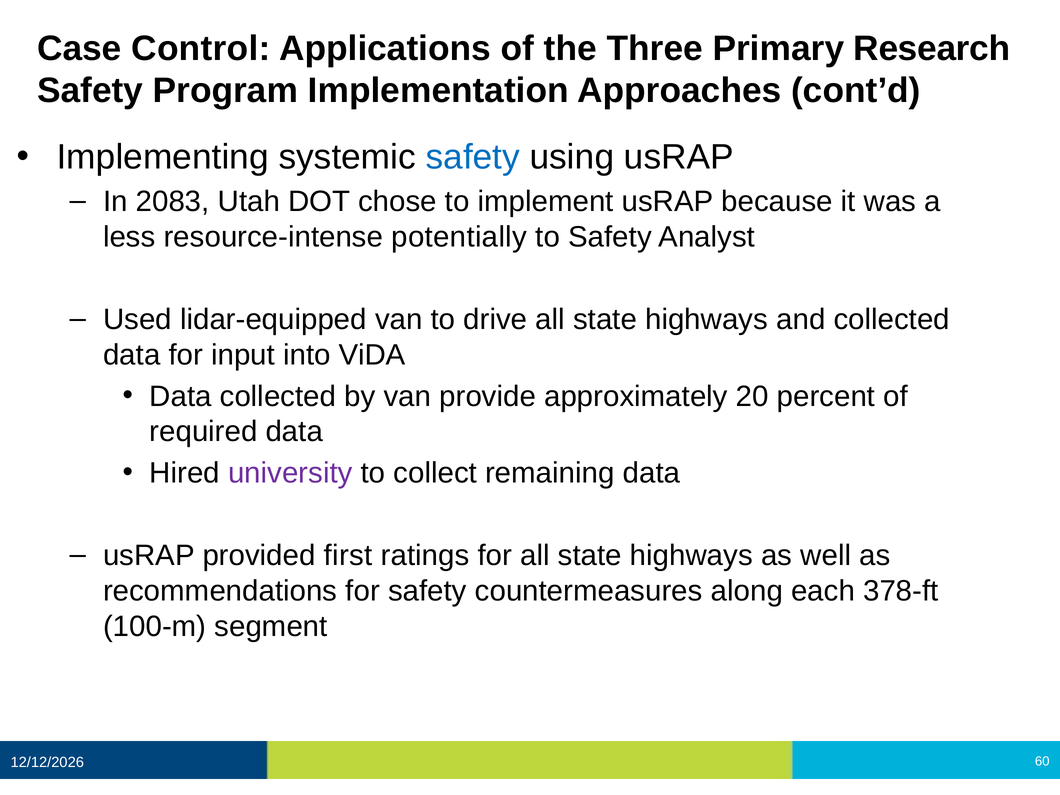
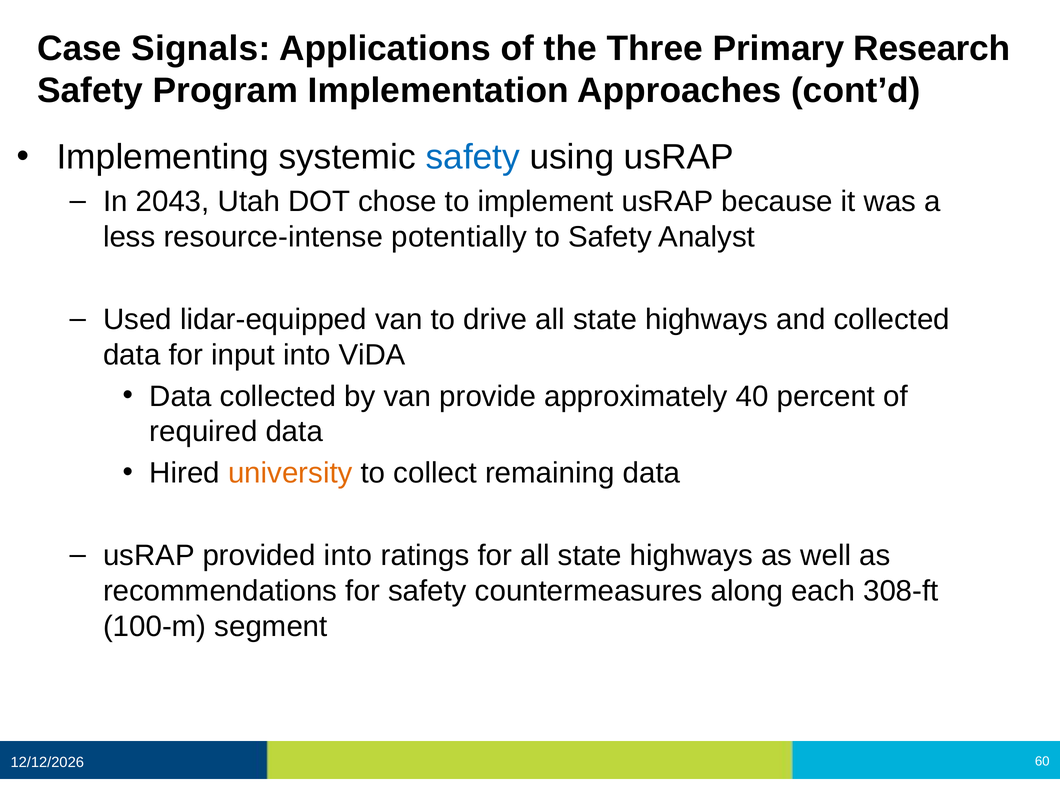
Control: Control -> Signals
2083: 2083 -> 2043
20: 20 -> 40
university colour: purple -> orange
provided first: first -> into
378-ft: 378-ft -> 308-ft
